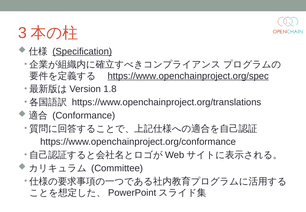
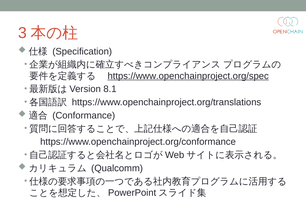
Specification underline: present -> none
1.8: 1.8 -> 8.1
Committee: Committee -> Qualcomm
